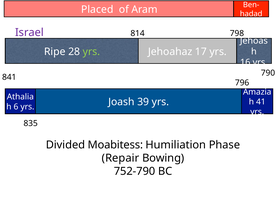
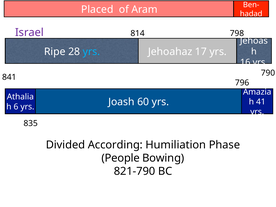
yrs at (91, 52) colour: light green -> light blue
39: 39 -> 60
Moabitess: Moabitess -> According
Repair: Repair -> People
752-790: 752-790 -> 821-790
